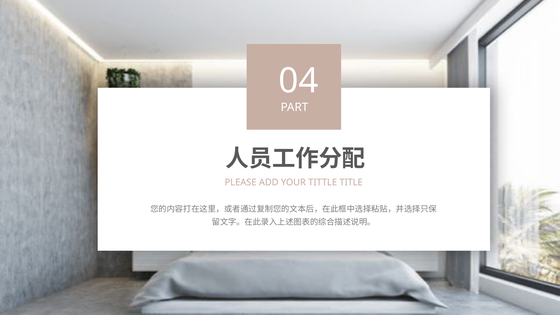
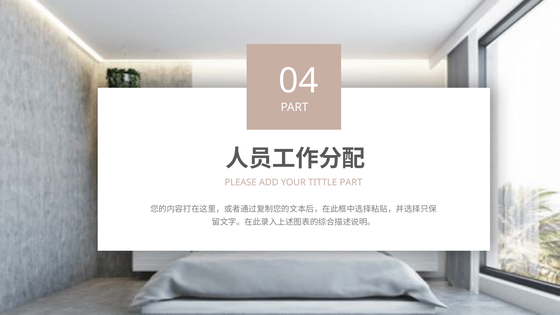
TITTLE TITLE: TITLE -> PART
